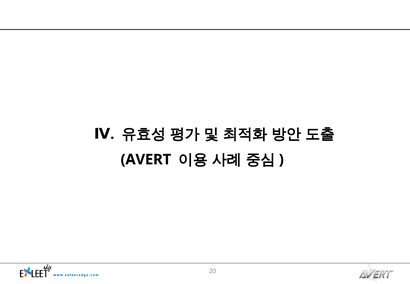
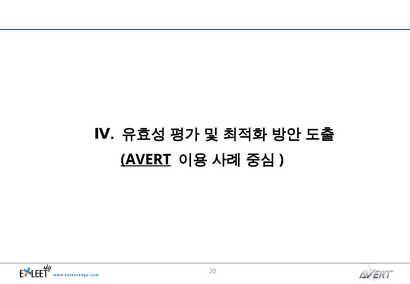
AVERT underline: none -> present
